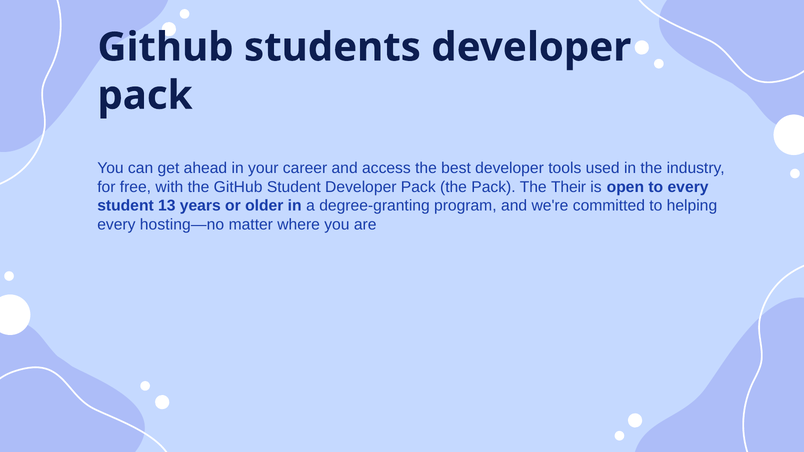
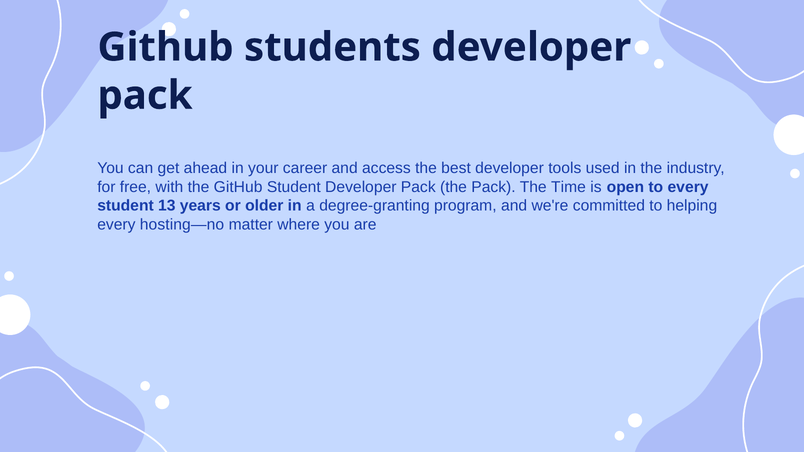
Their: Their -> Time
